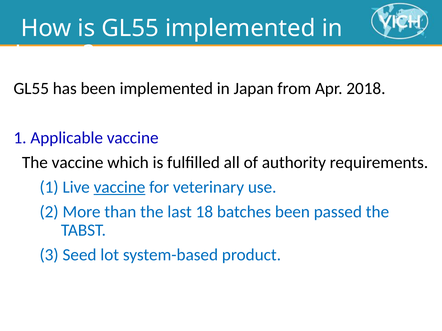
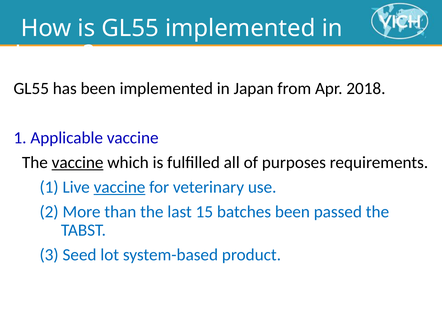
vaccine at (78, 163) underline: none -> present
authority: authority -> purposes
18: 18 -> 15
